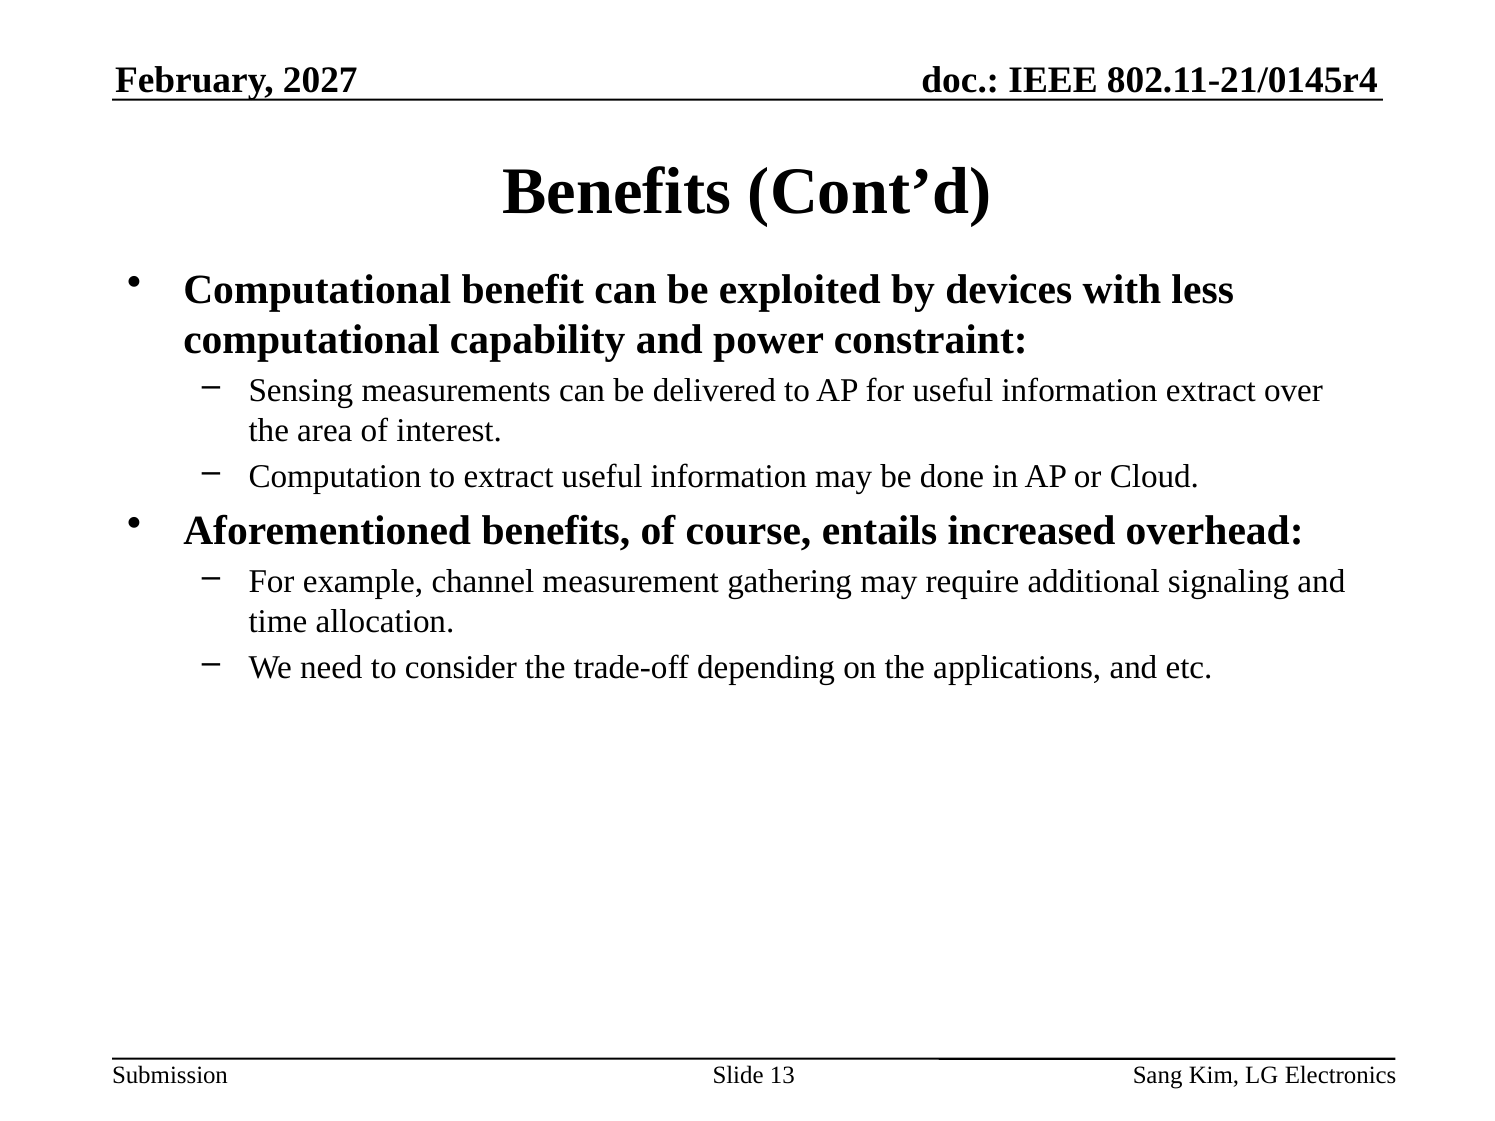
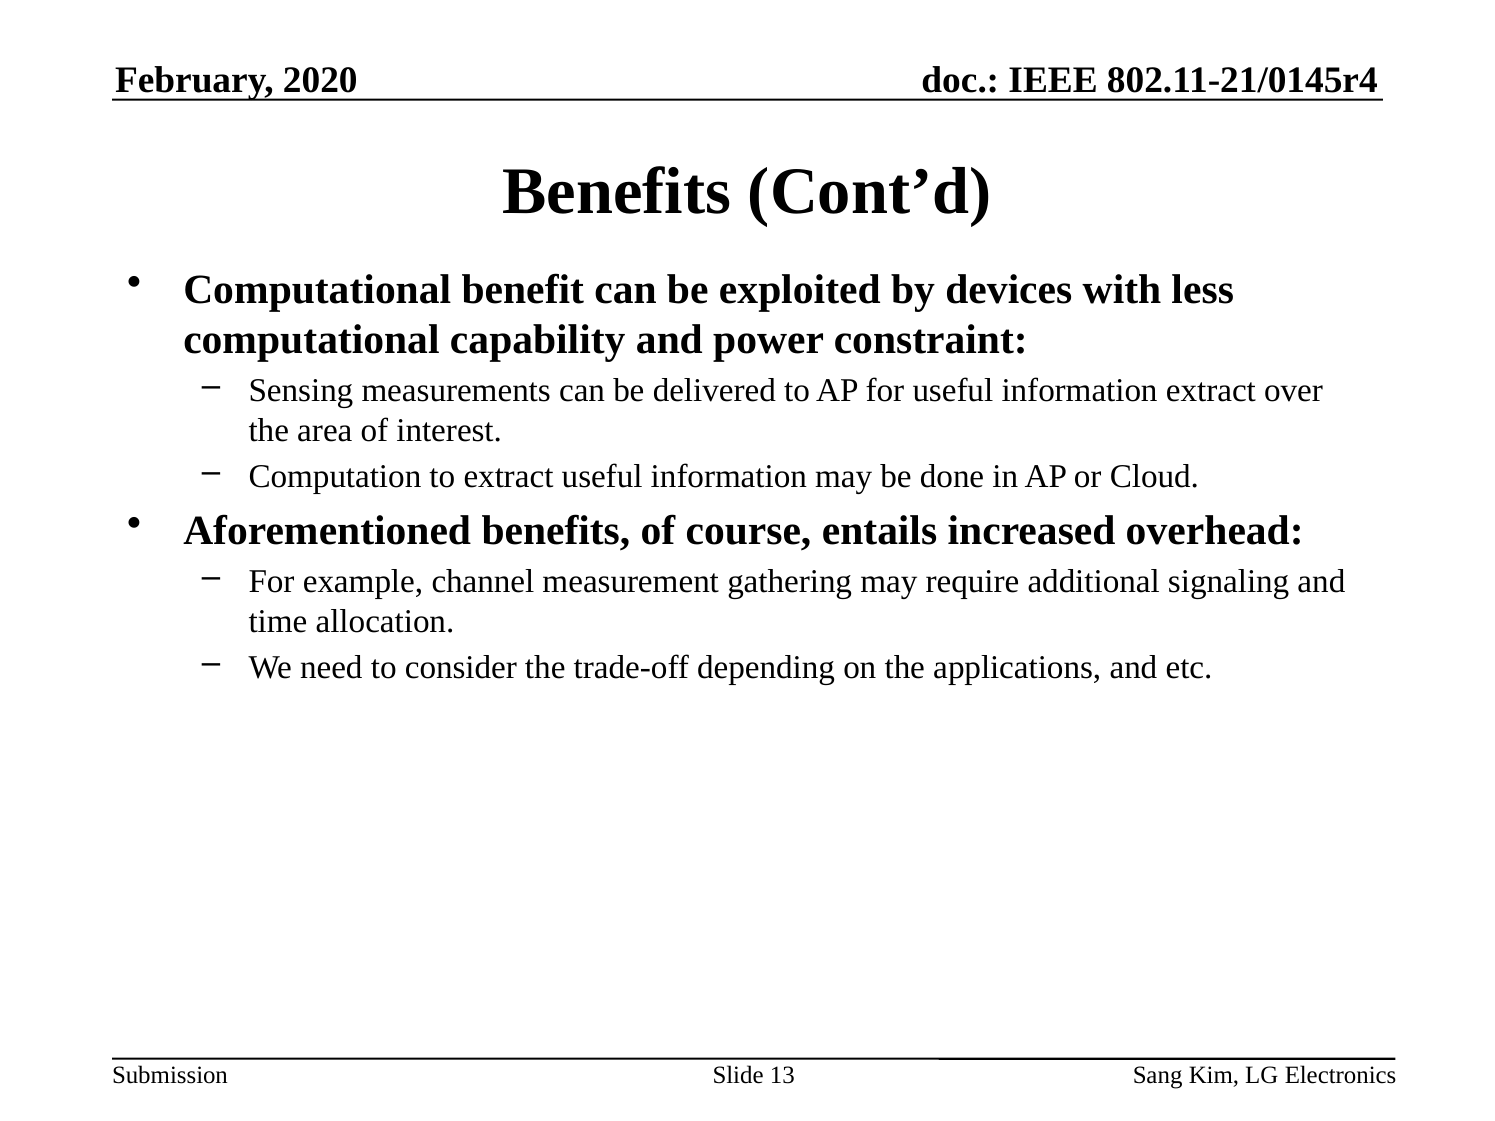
2027: 2027 -> 2020
